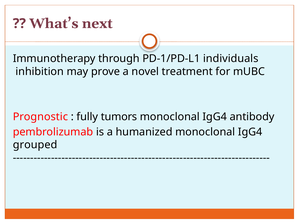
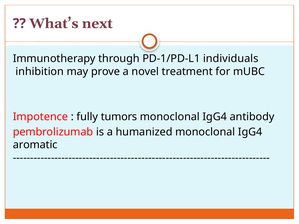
Prognostic: Prognostic -> Impotence
grouped: grouped -> aromatic
